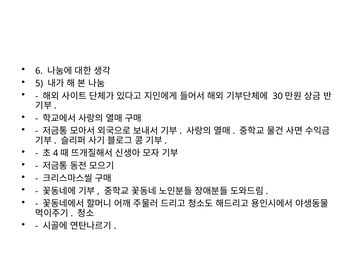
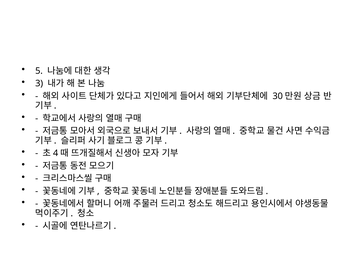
6: 6 -> 5
5: 5 -> 3
